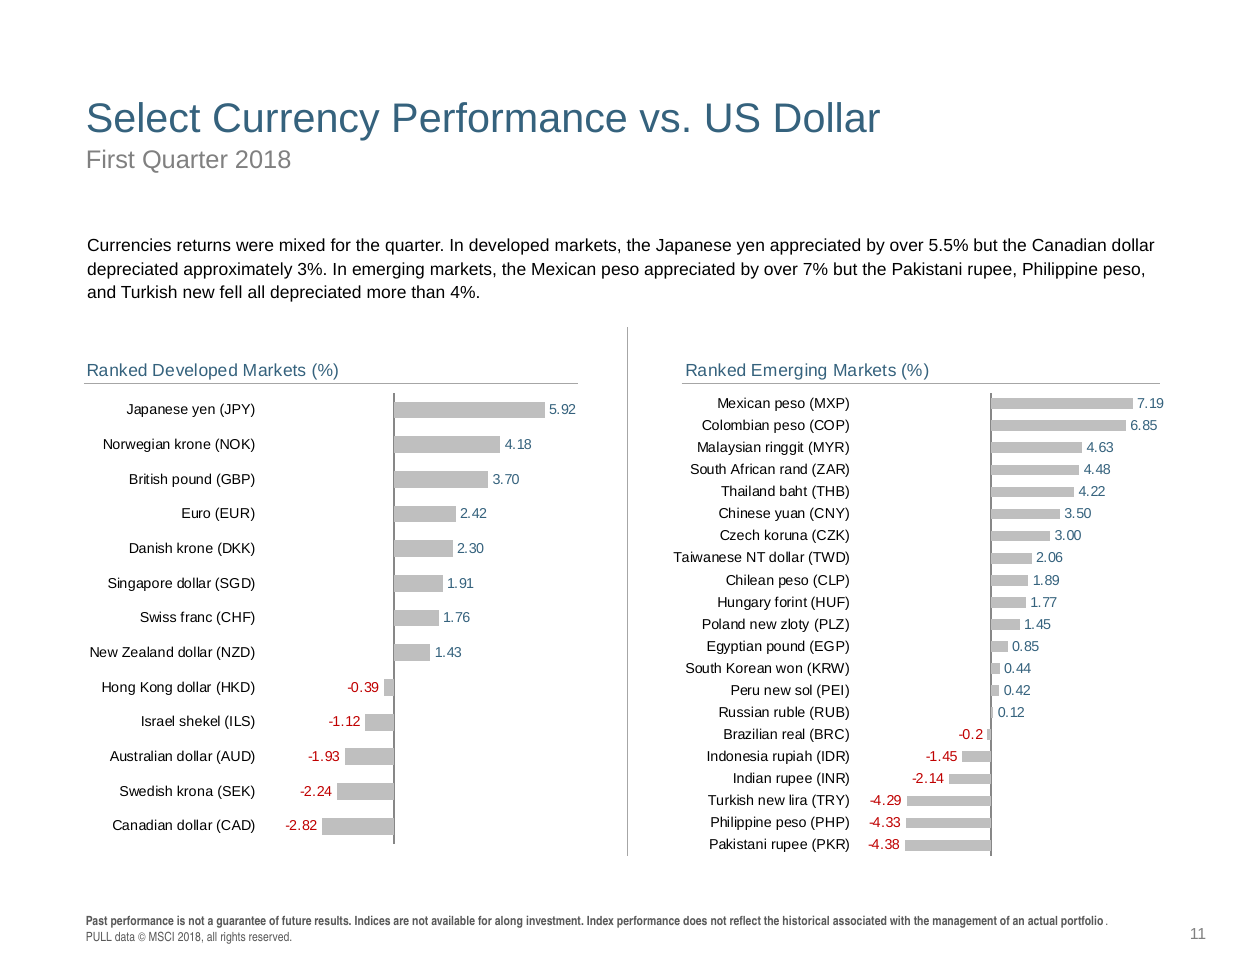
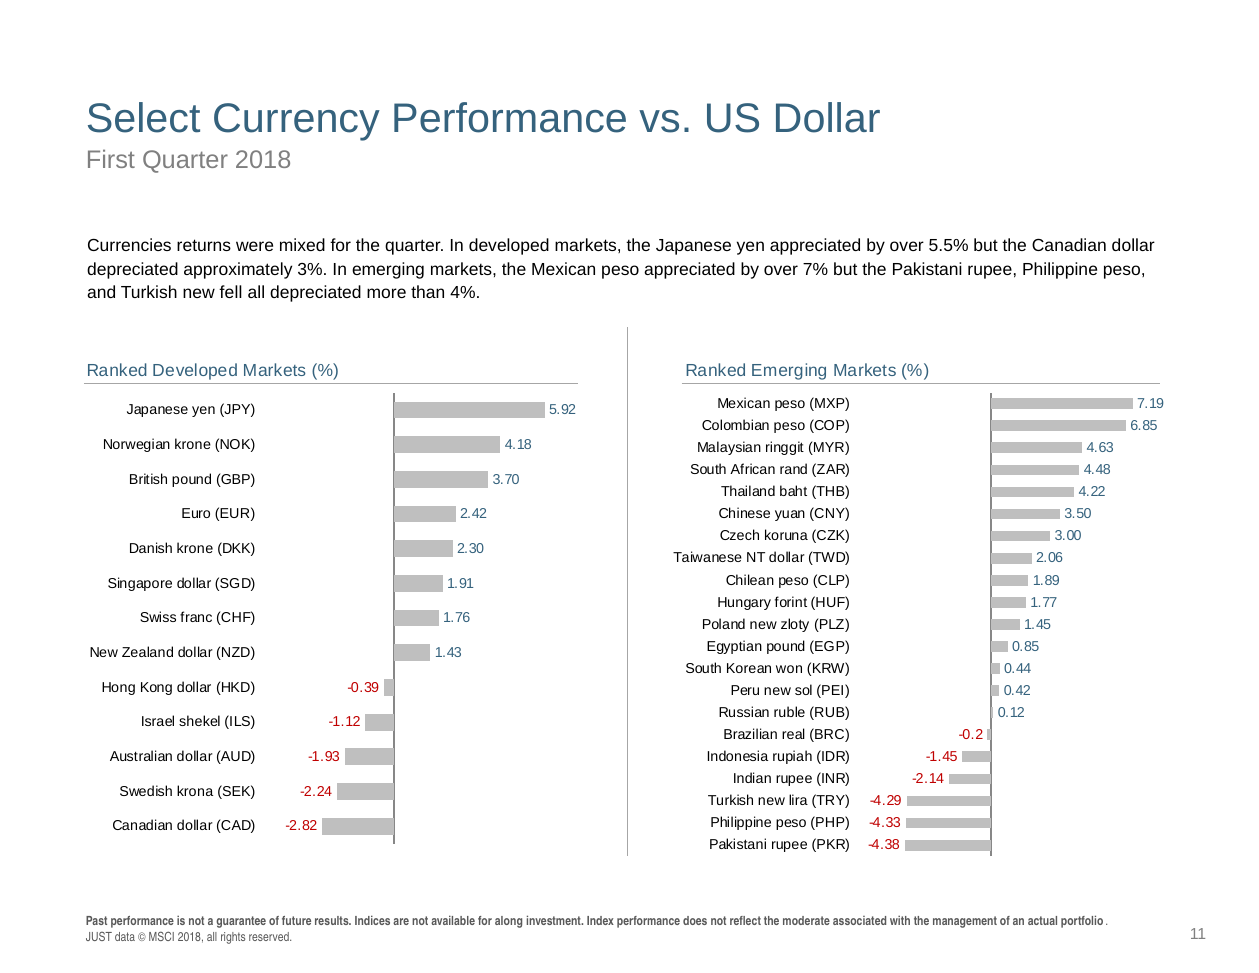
historical: historical -> moderate
PULL: PULL -> JUST
